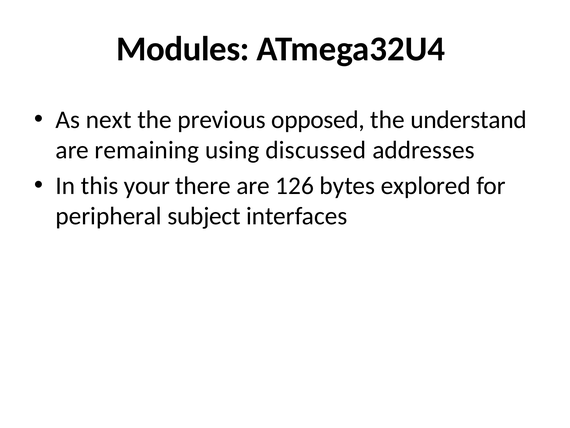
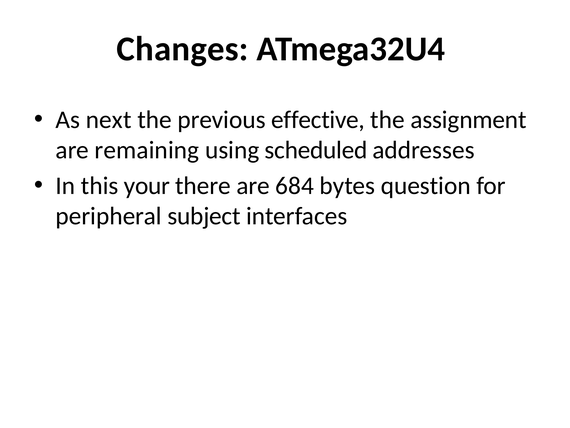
Modules: Modules -> Changes
opposed: opposed -> effective
understand: understand -> assignment
discussed: discussed -> scheduled
126: 126 -> 684
explored: explored -> question
